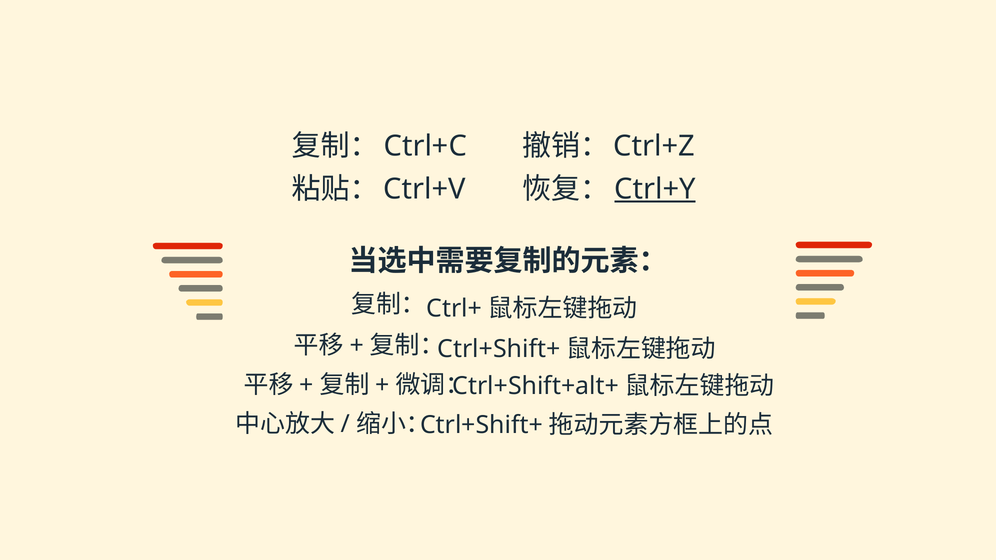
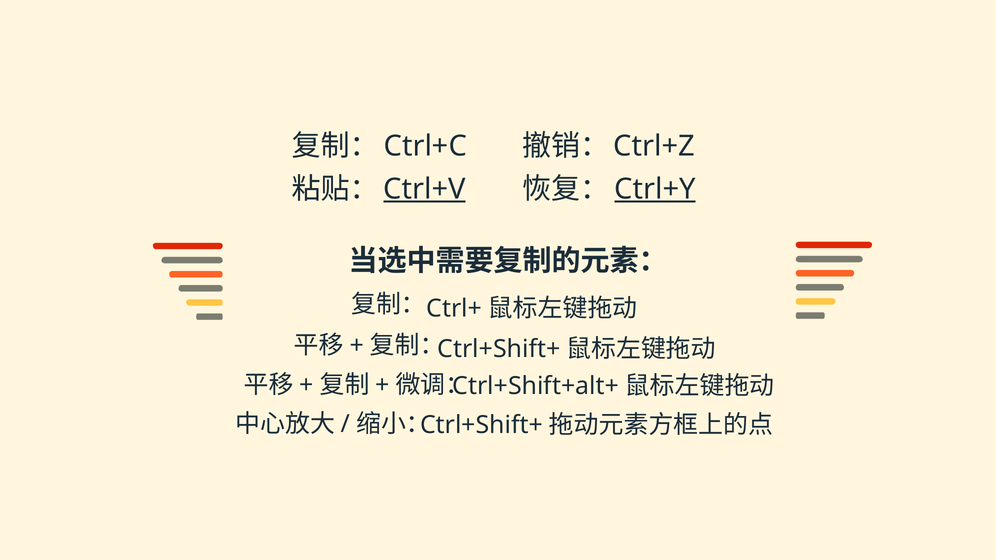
Ctrl+V underline: none -> present
